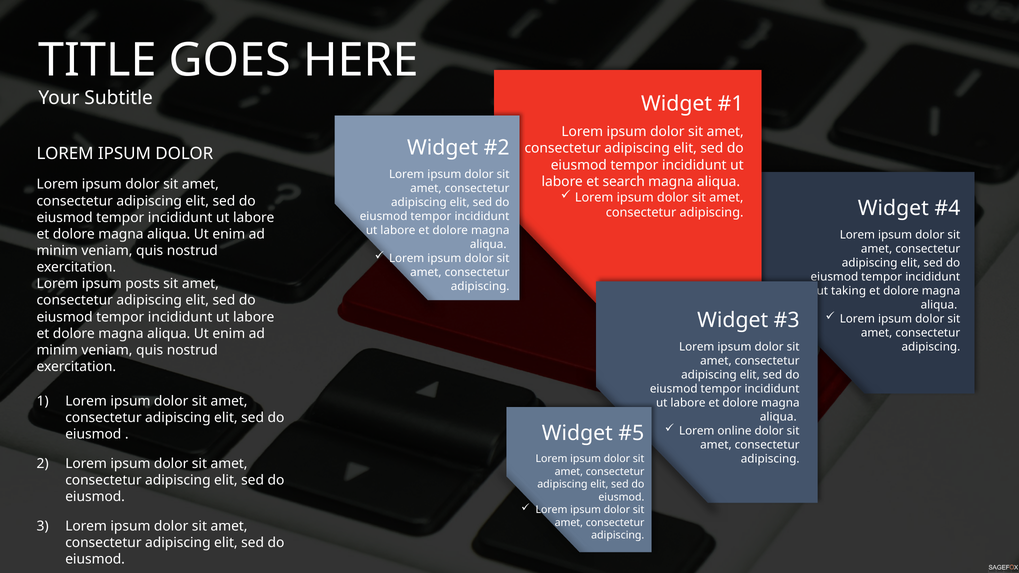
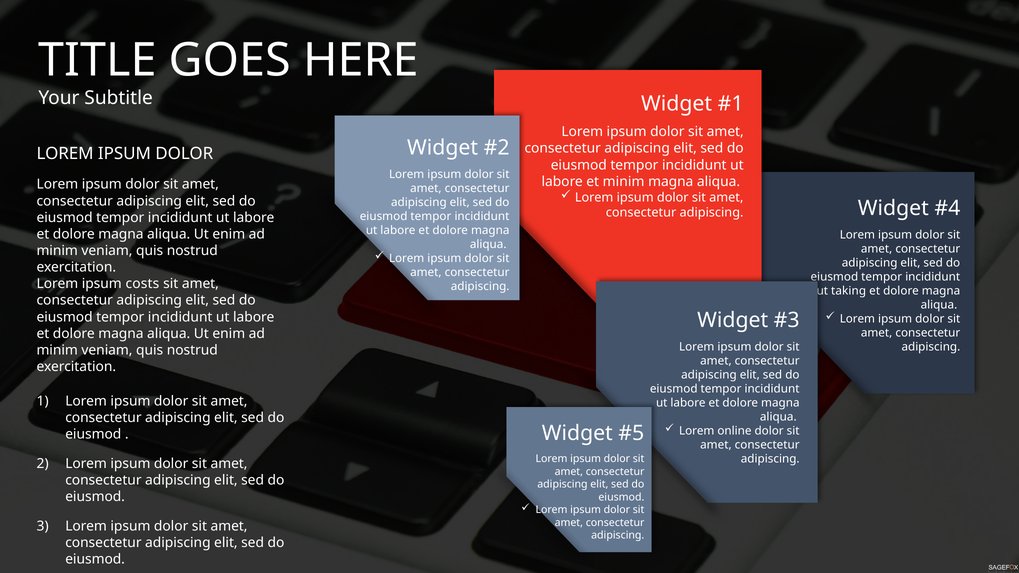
et search: search -> minim
posts: posts -> costs
